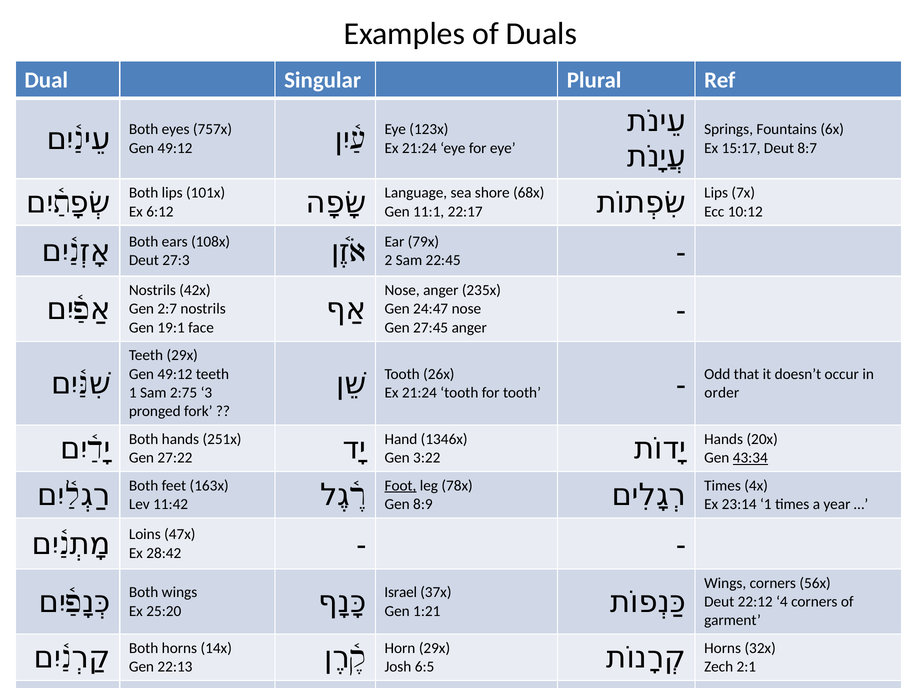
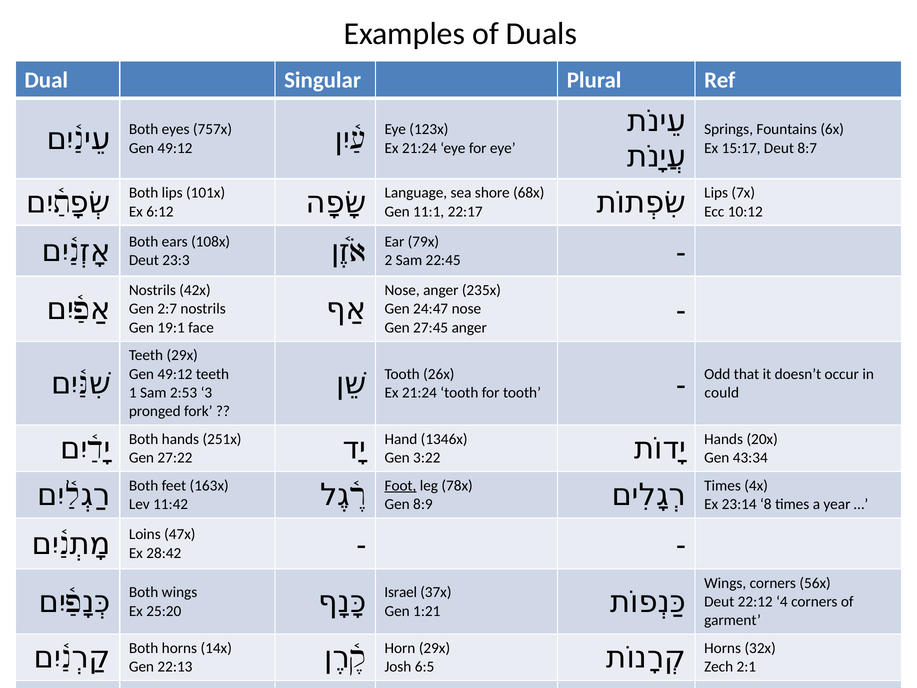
27:3: 27:3 -> 23:3
2:75: 2:75 -> 2:53
order: order -> could
43:34 underline: present -> none
23:14 1: 1 -> 8
